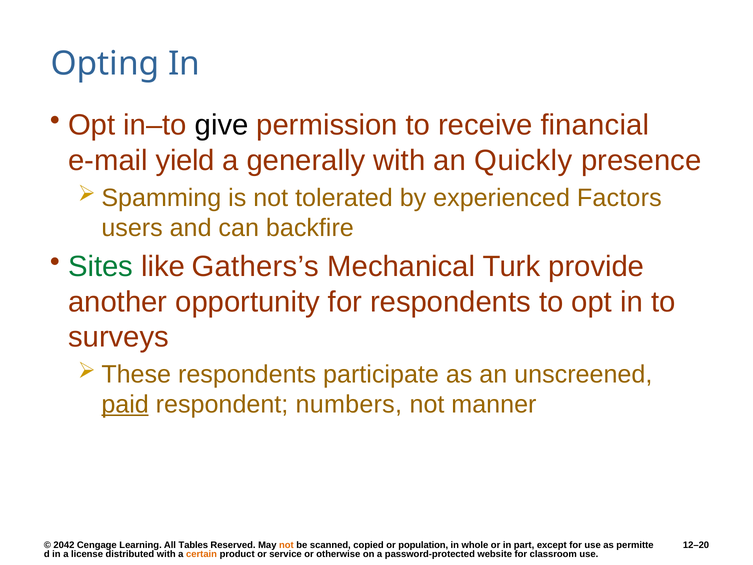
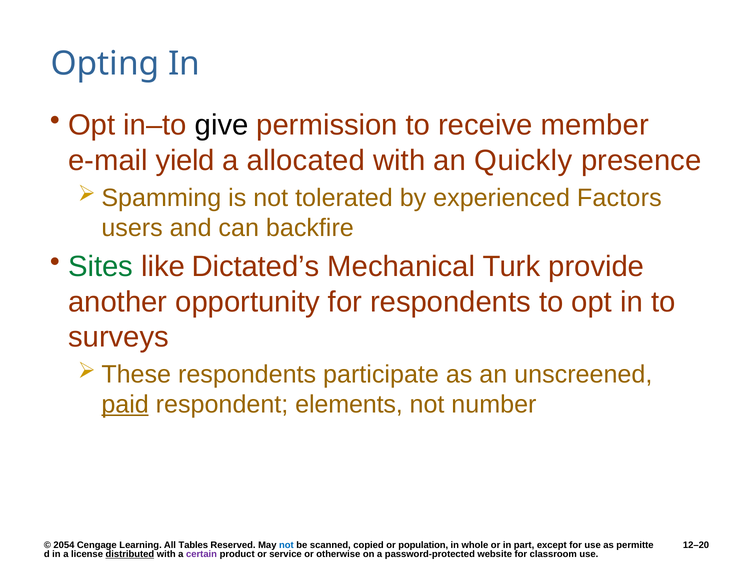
financial: financial -> member
generally: generally -> allocated
Gathers’s: Gathers’s -> Dictated’s
numbers: numbers -> elements
manner: manner -> number
2042: 2042 -> 2054
not at (286, 545) colour: orange -> blue
distributed underline: none -> present
certain colour: orange -> purple
